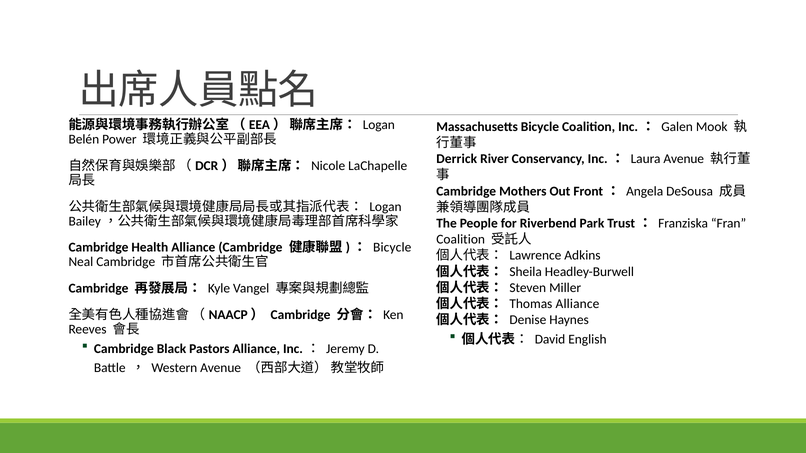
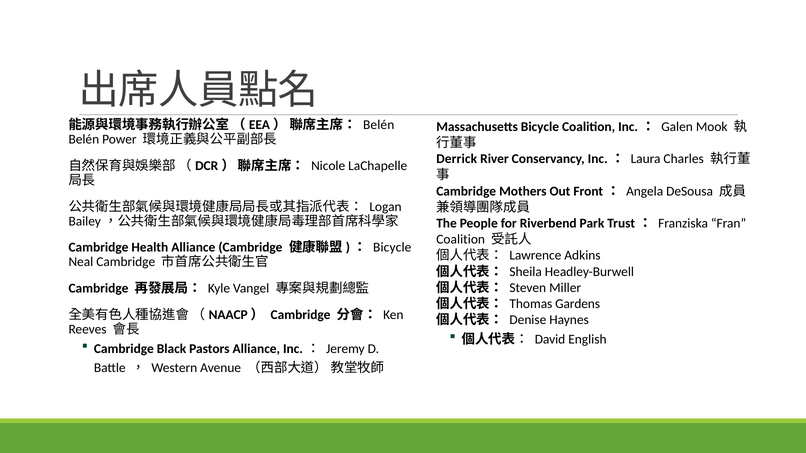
Logan at (379, 125): Logan -> Belén
Laura Avenue: Avenue -> Charles
Thomas Alliance: Alliance -> Gardens
